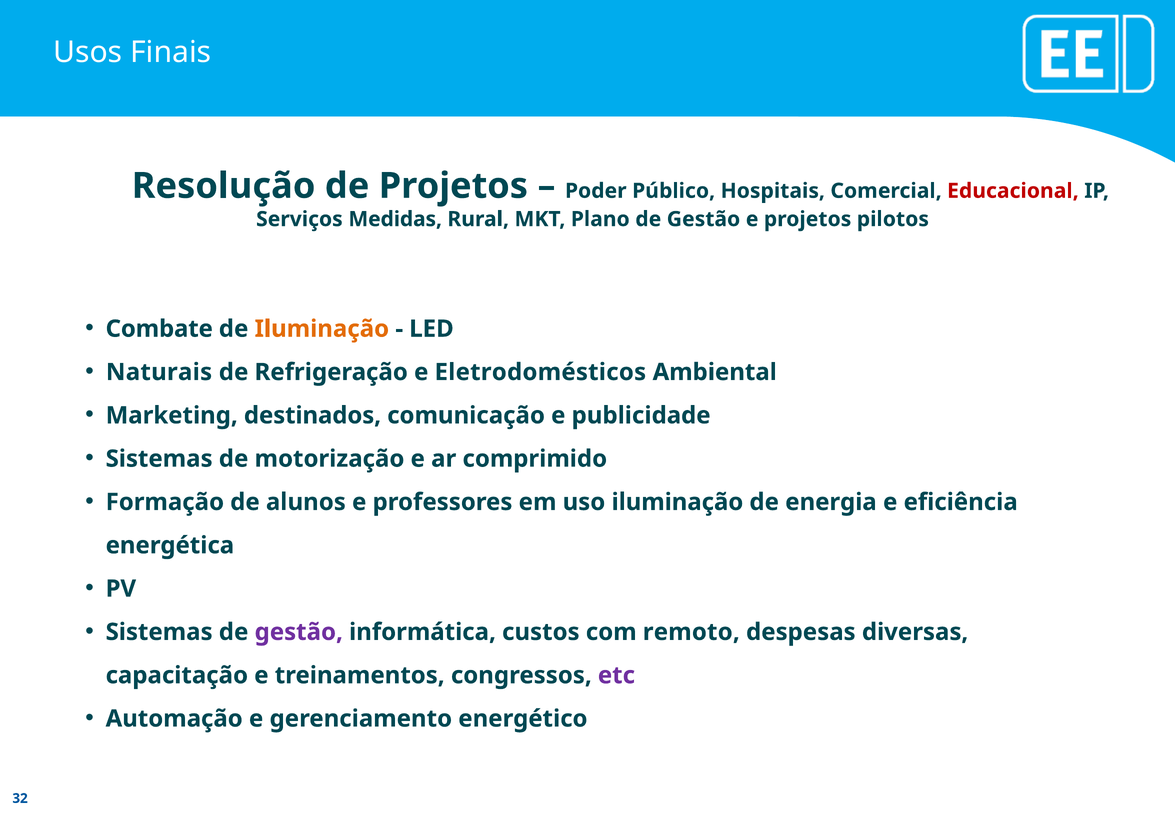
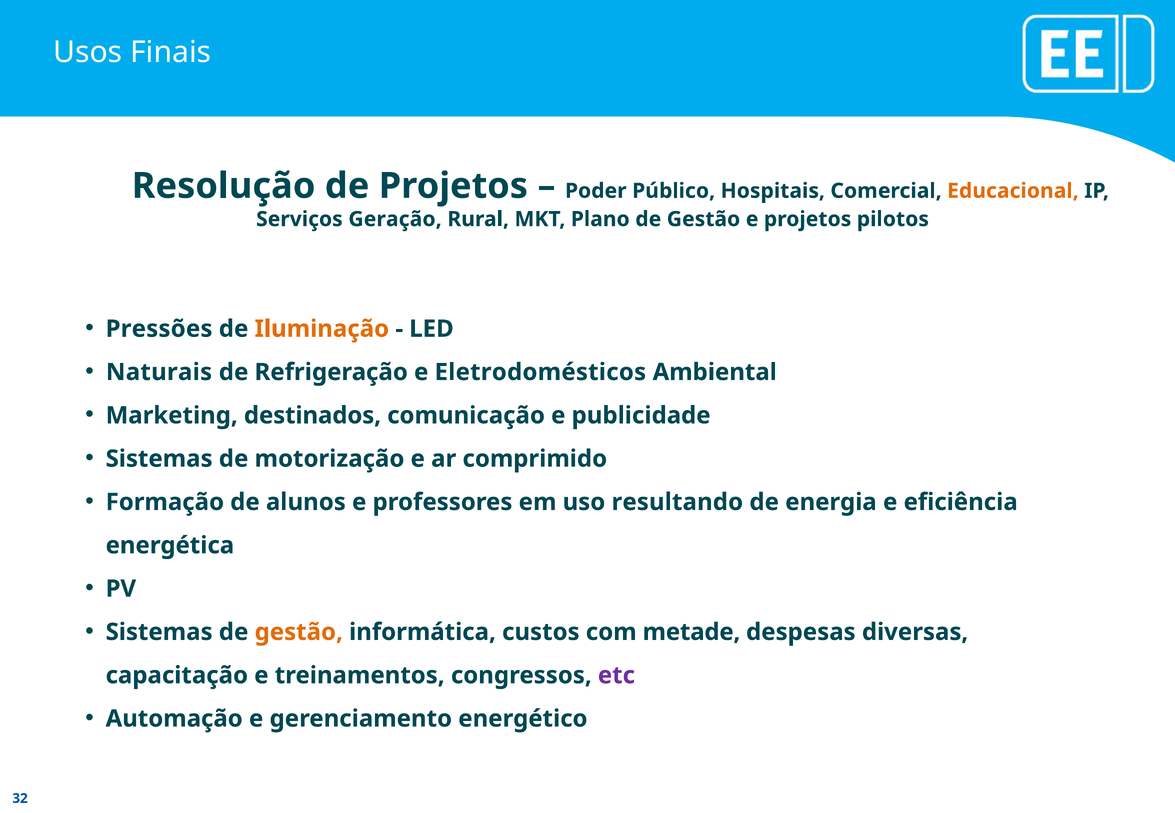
Educacional colour: red -> orange
Medidas: Medidas -> Geração
Combate: Combate -> Pressões
uso iluminação: iluminação -> resultando
gestão at (299, 632) colour: purple -> orange
remoto: remoto -> metade
